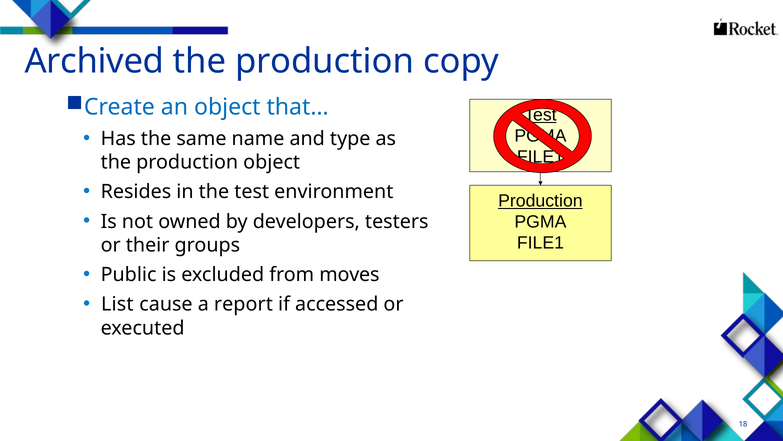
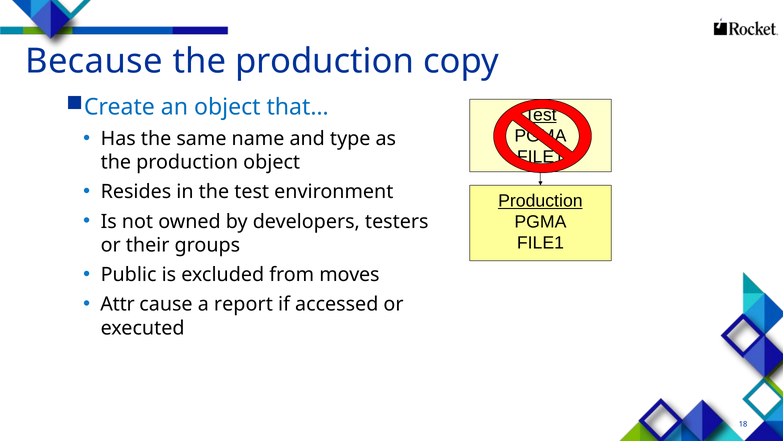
Archived: Archived -> Because
List: List -> Attr
